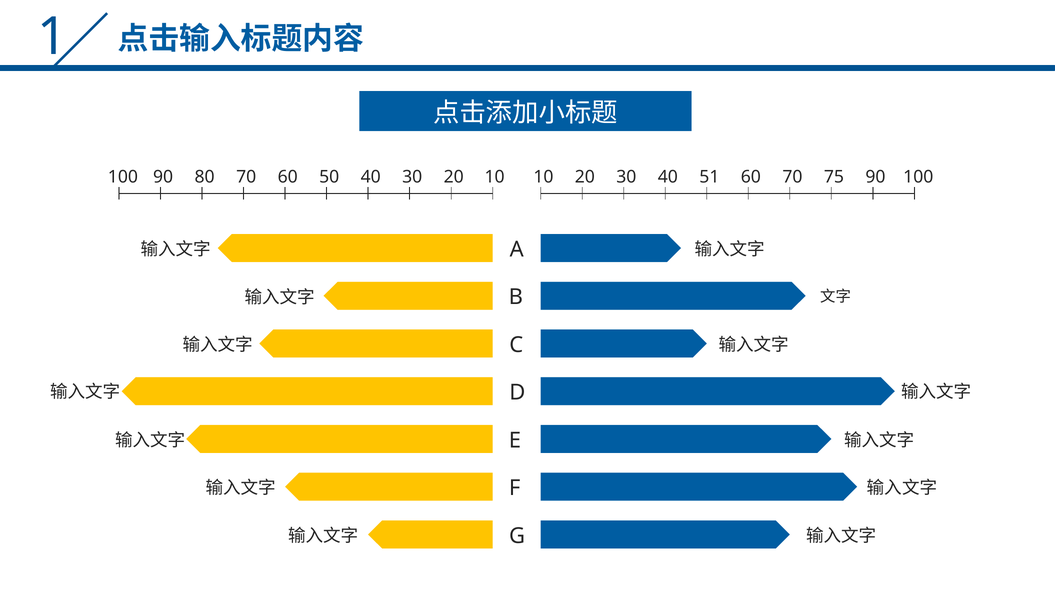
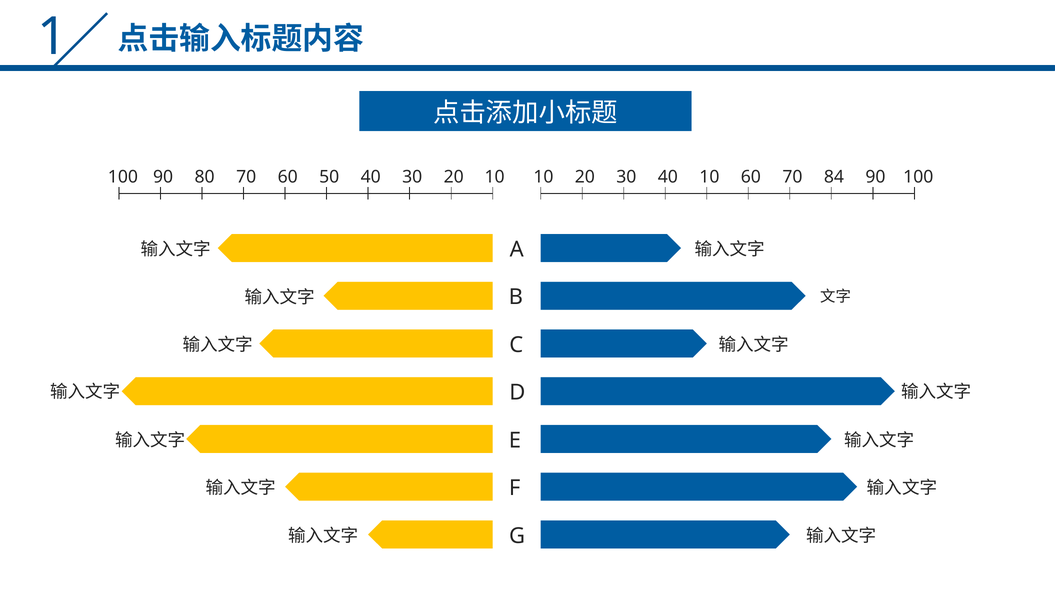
40 51: 51 -> 10
75: 75 -> 84
